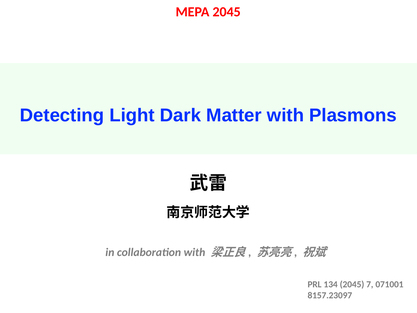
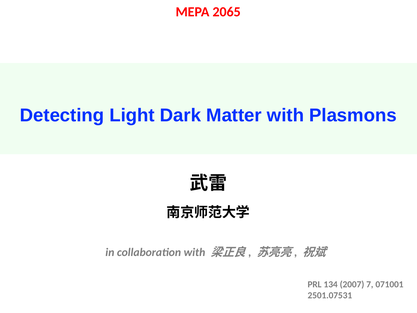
MEPA 2045: 2045 -> 2065
134 2045: 2045 -> 2007
8157.23097: 8157.23097 -> 2501.07531
